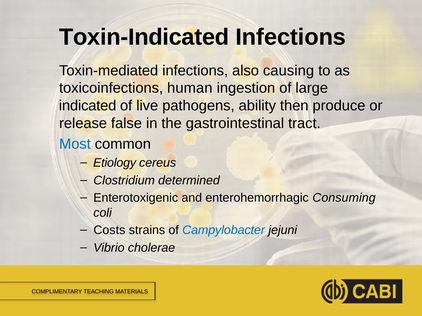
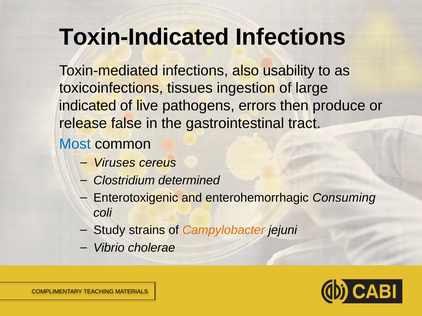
causing: causing -> usability
human: human -> tissues
ability: ability -> errors
Etiology: Etiology -> Viruses
Costs: Costs -> Study
Campylobacter colour: blue -> orange
